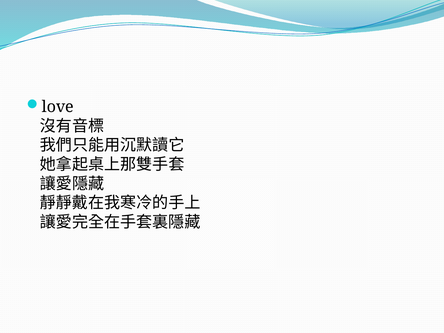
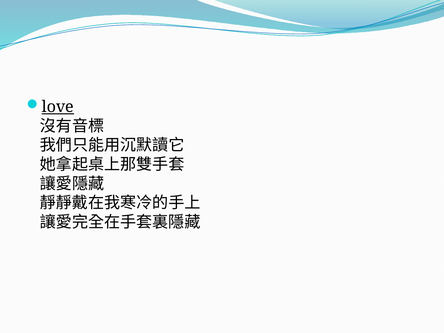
love underline: none -> present
